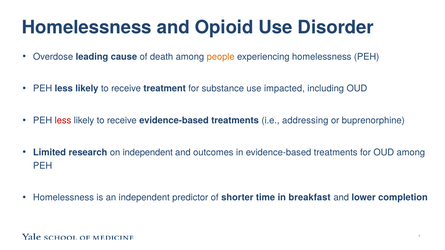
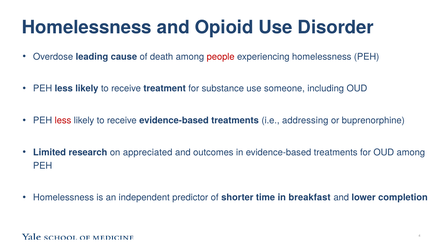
people colour: orange -> red
impacted: impacted -> someone
on independent: independent -> appreciated
